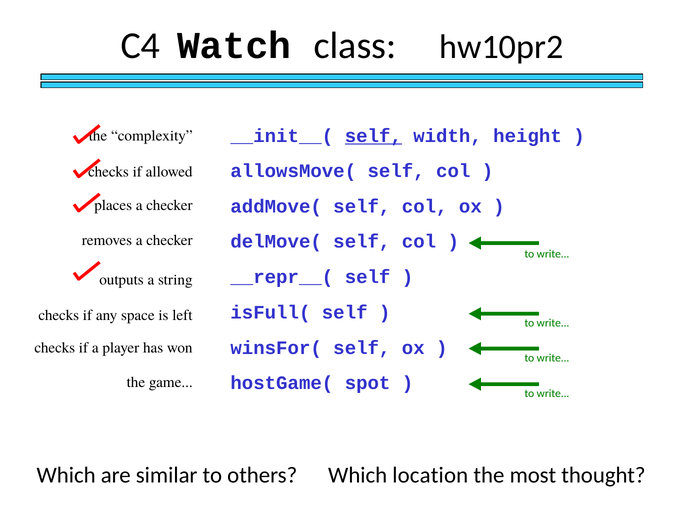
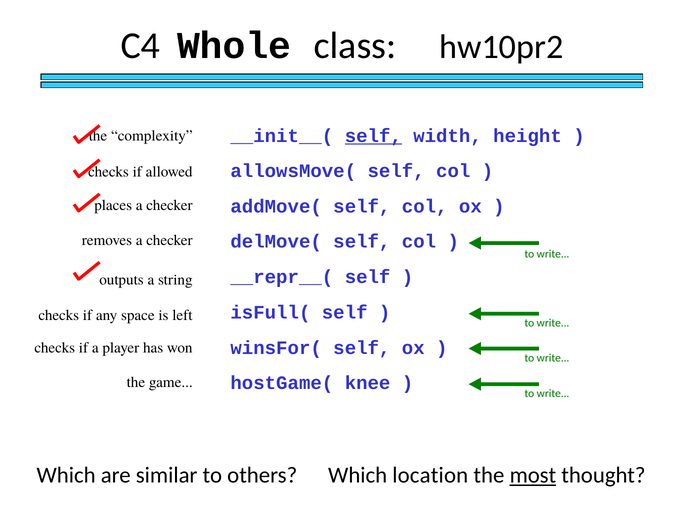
Watch: Watch -> Whole
spot: spot -> knee
most underline: none -> present
